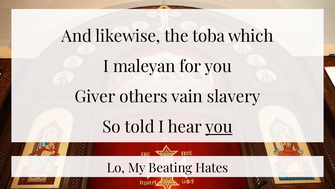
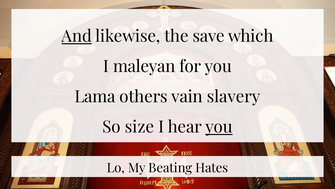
And underline: none -> present
toba: toba -> save
Giver: Giver -> Lama
told: told -> size
